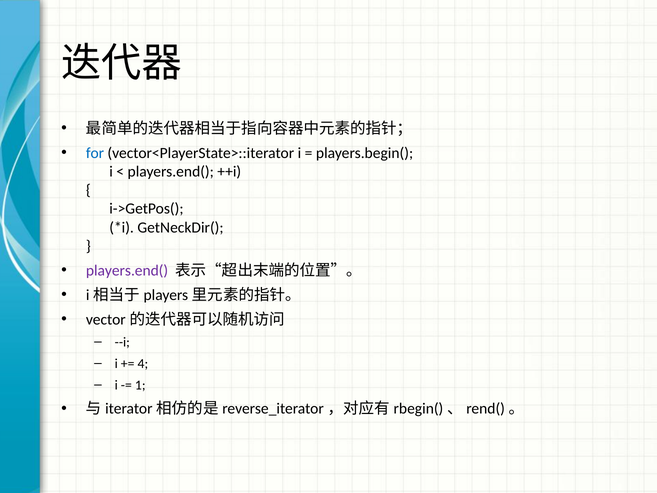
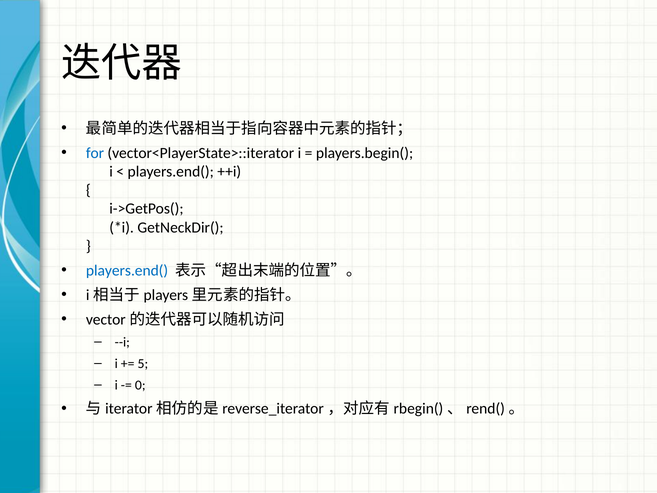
players.end( at (127, 270) colour: purple -> blue
4: 4 -> 5
1: 1 -> 0
